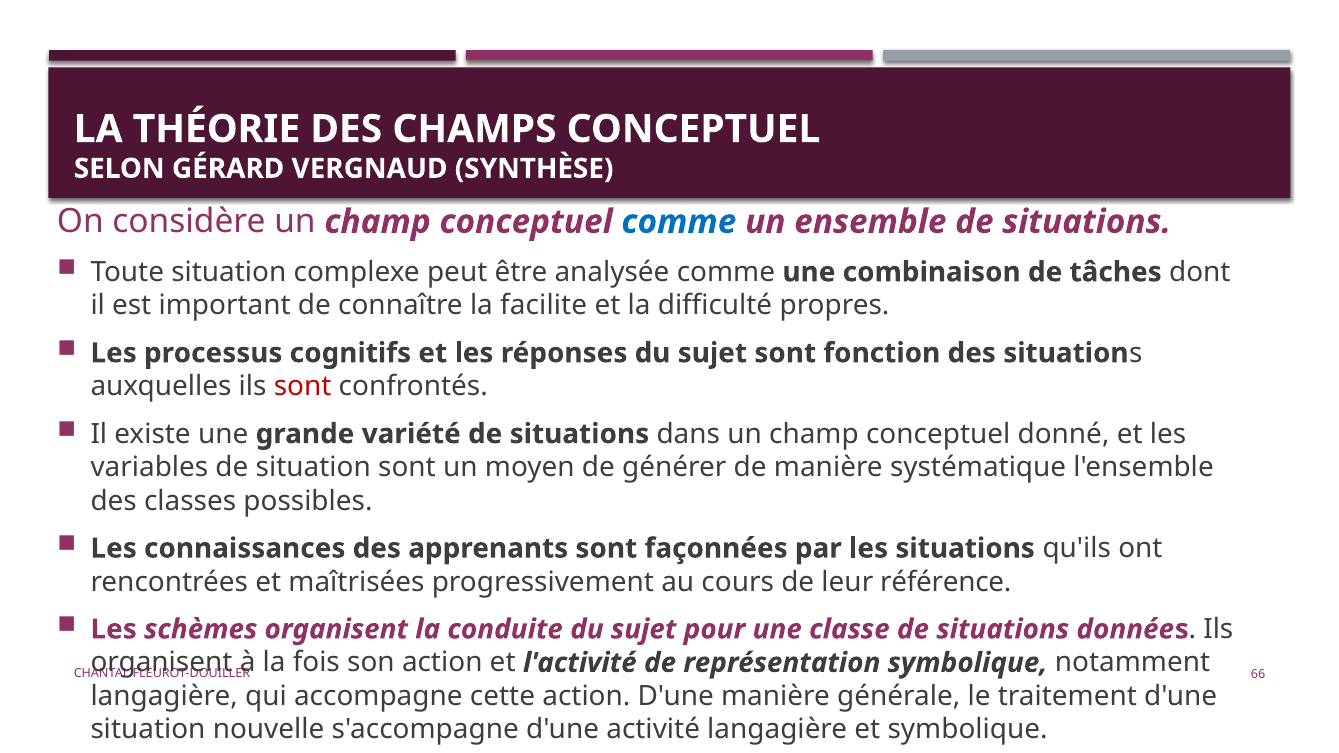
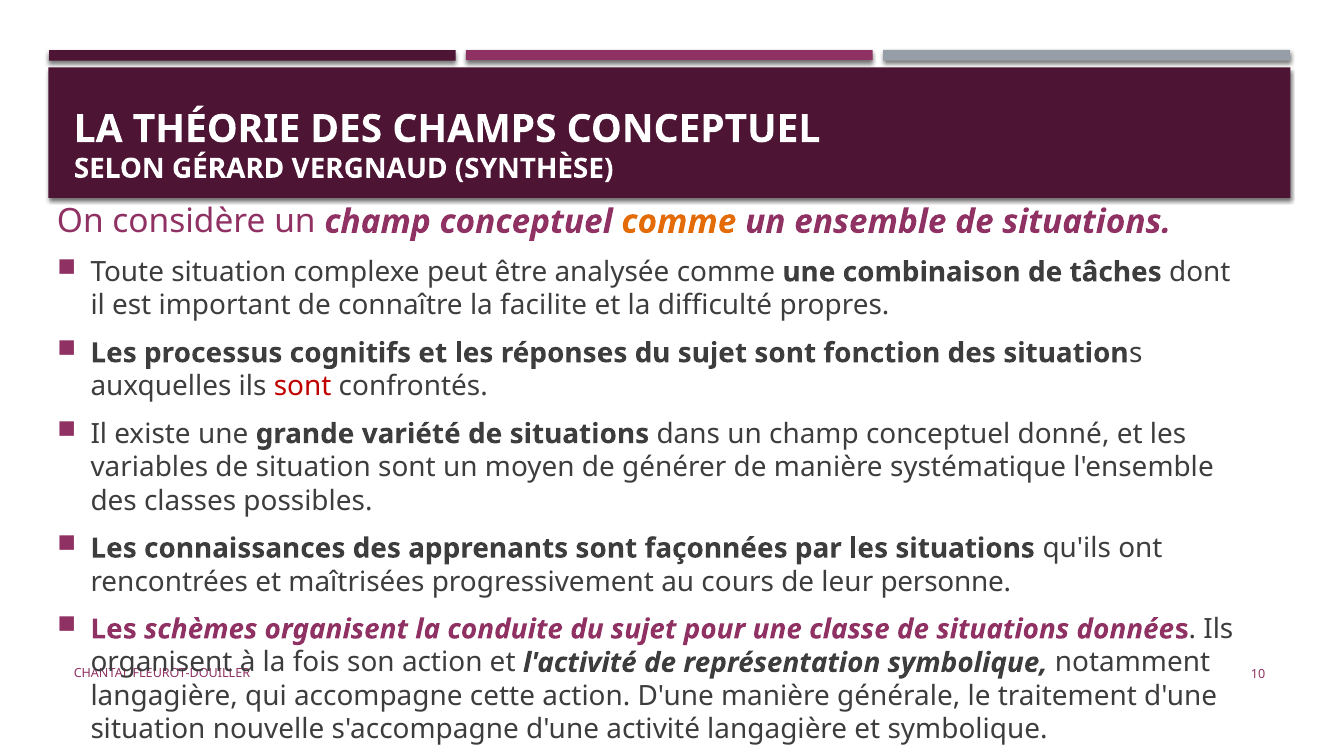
comme at (679, 222) colour: blue -> orange
référence: référence -> personne
66: 66 -> 10
